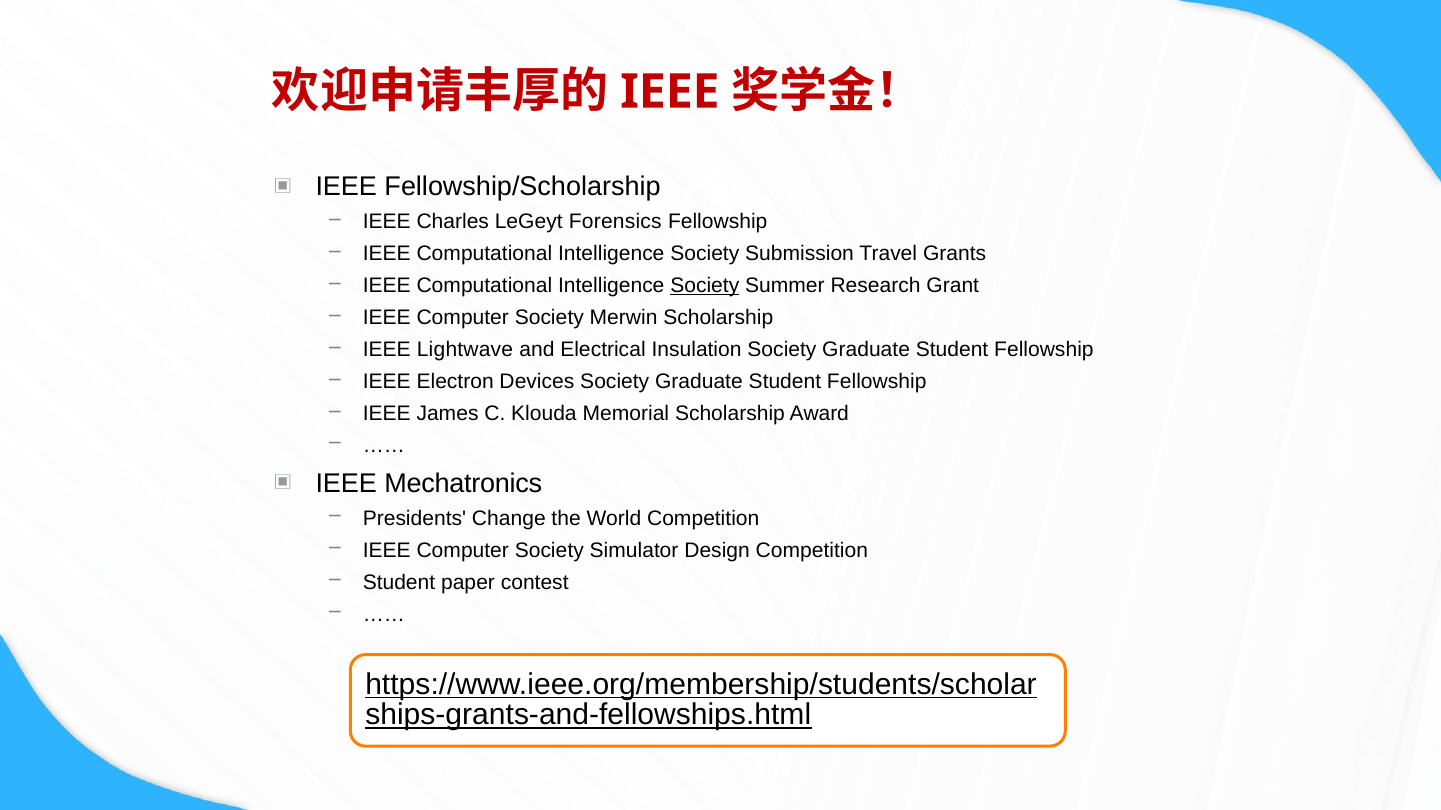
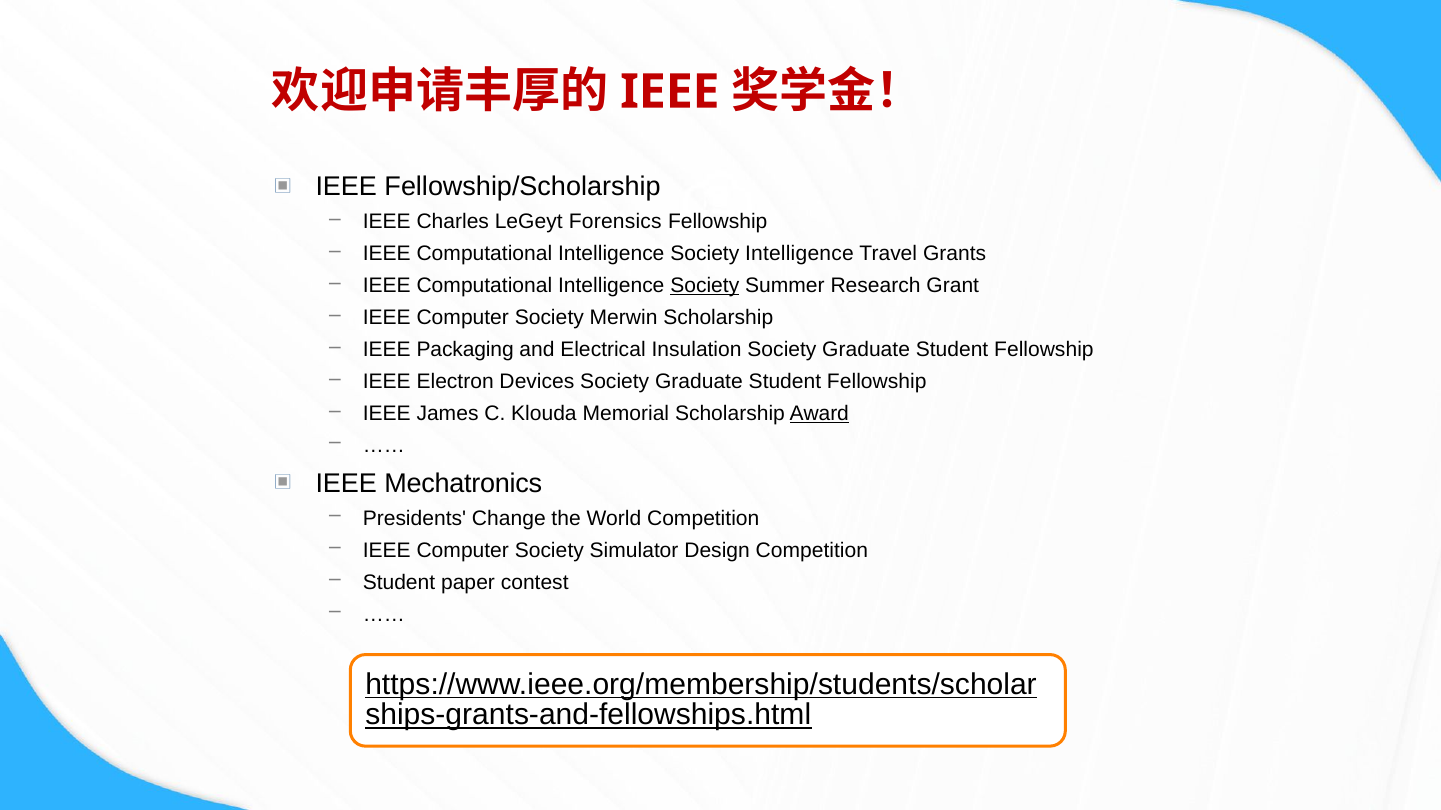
Society Submission: Submission -> Intelligence
Lightwave: Lightwave -> Packaging
Award underline: none -> present
